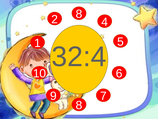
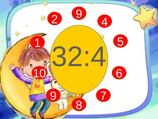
2 8: 8 -> 9
